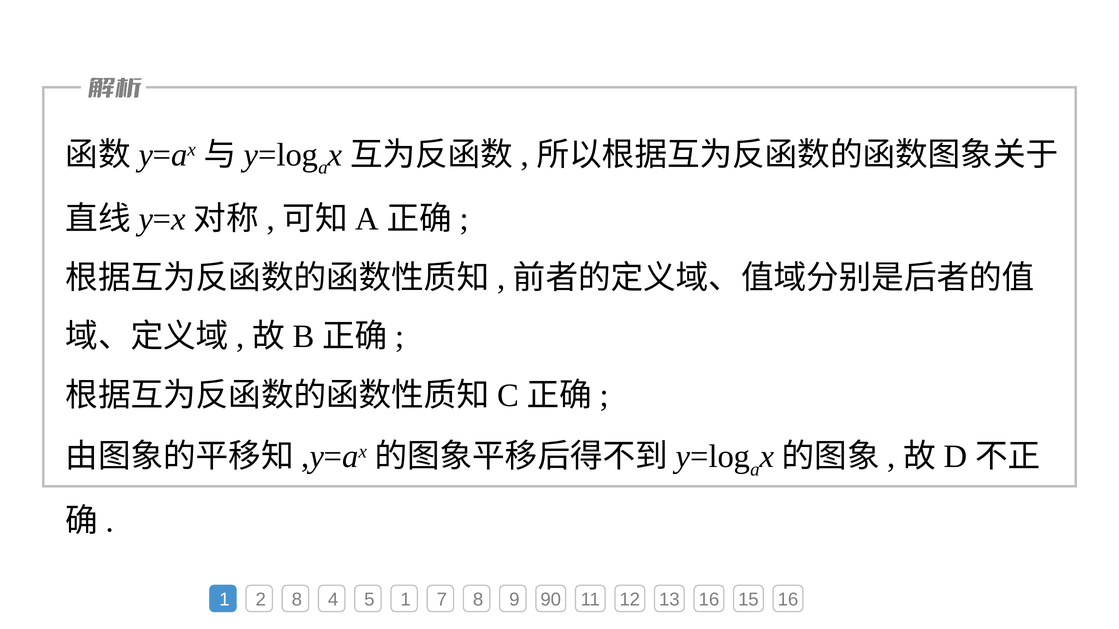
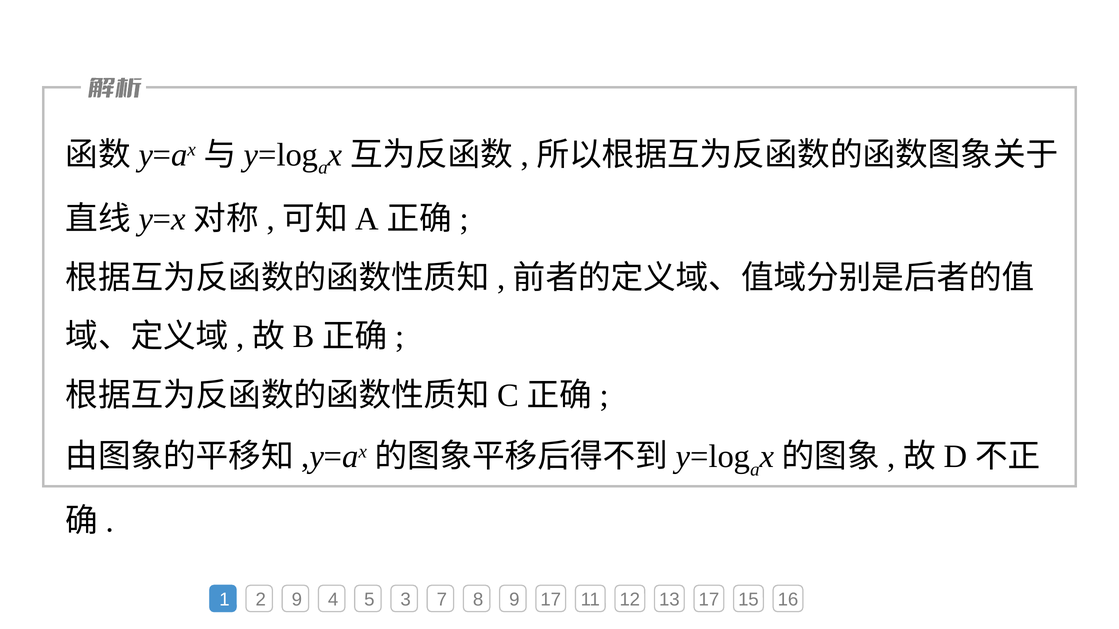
2 8: 8 -> 9
5 1: 1 -> 3
9 90: 90 -> 17
13 16: 16 -> 17
